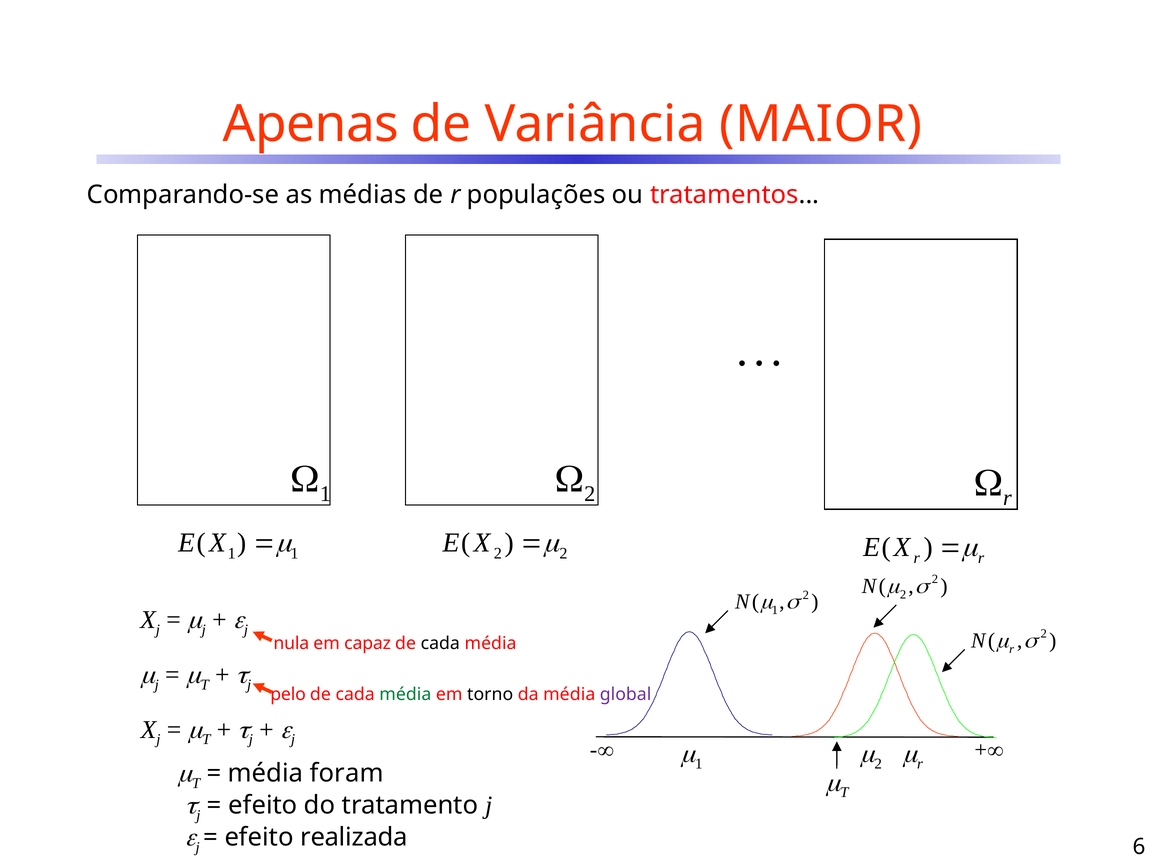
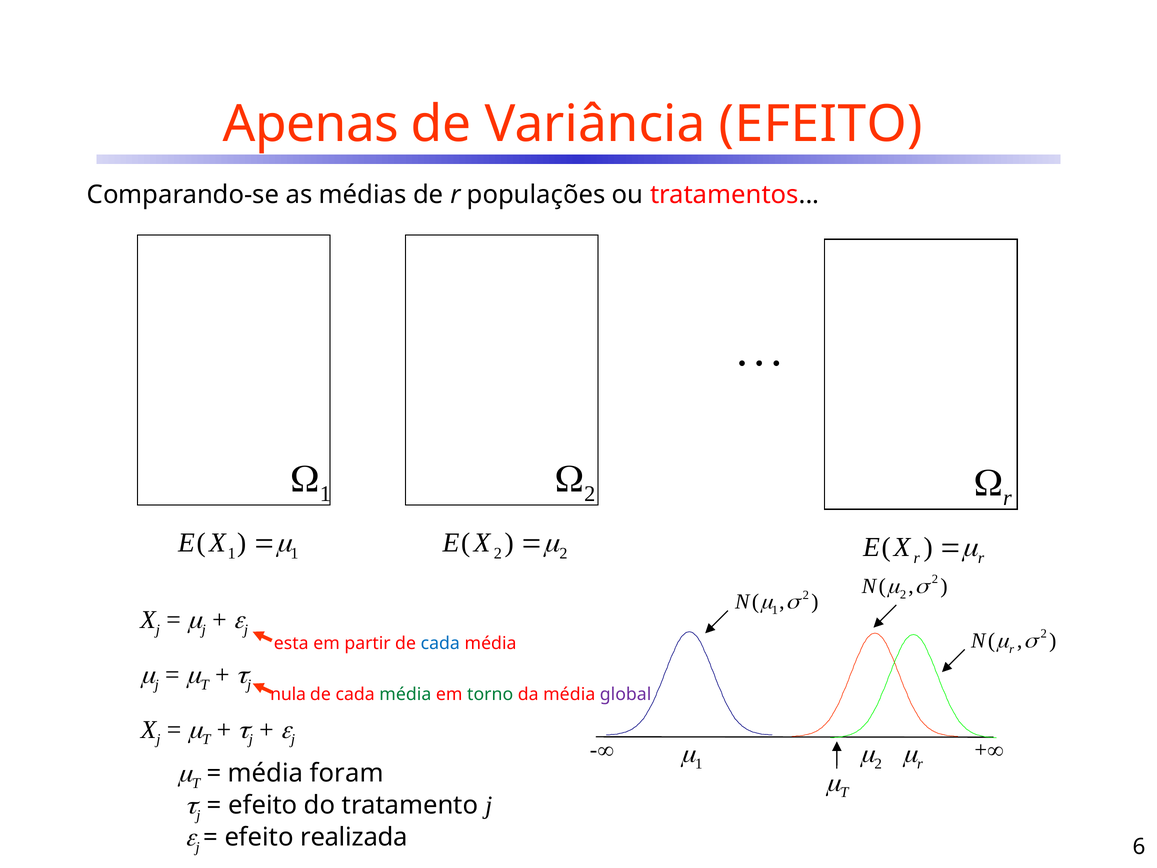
Variância MAIOR: MAIOR -> EFEITO
nula: nula -> esta
capaz: capaz -> partir
cada at (440, 643) colour: black -> blue
pelo: pelo -> nula
torno colour: black -> green
